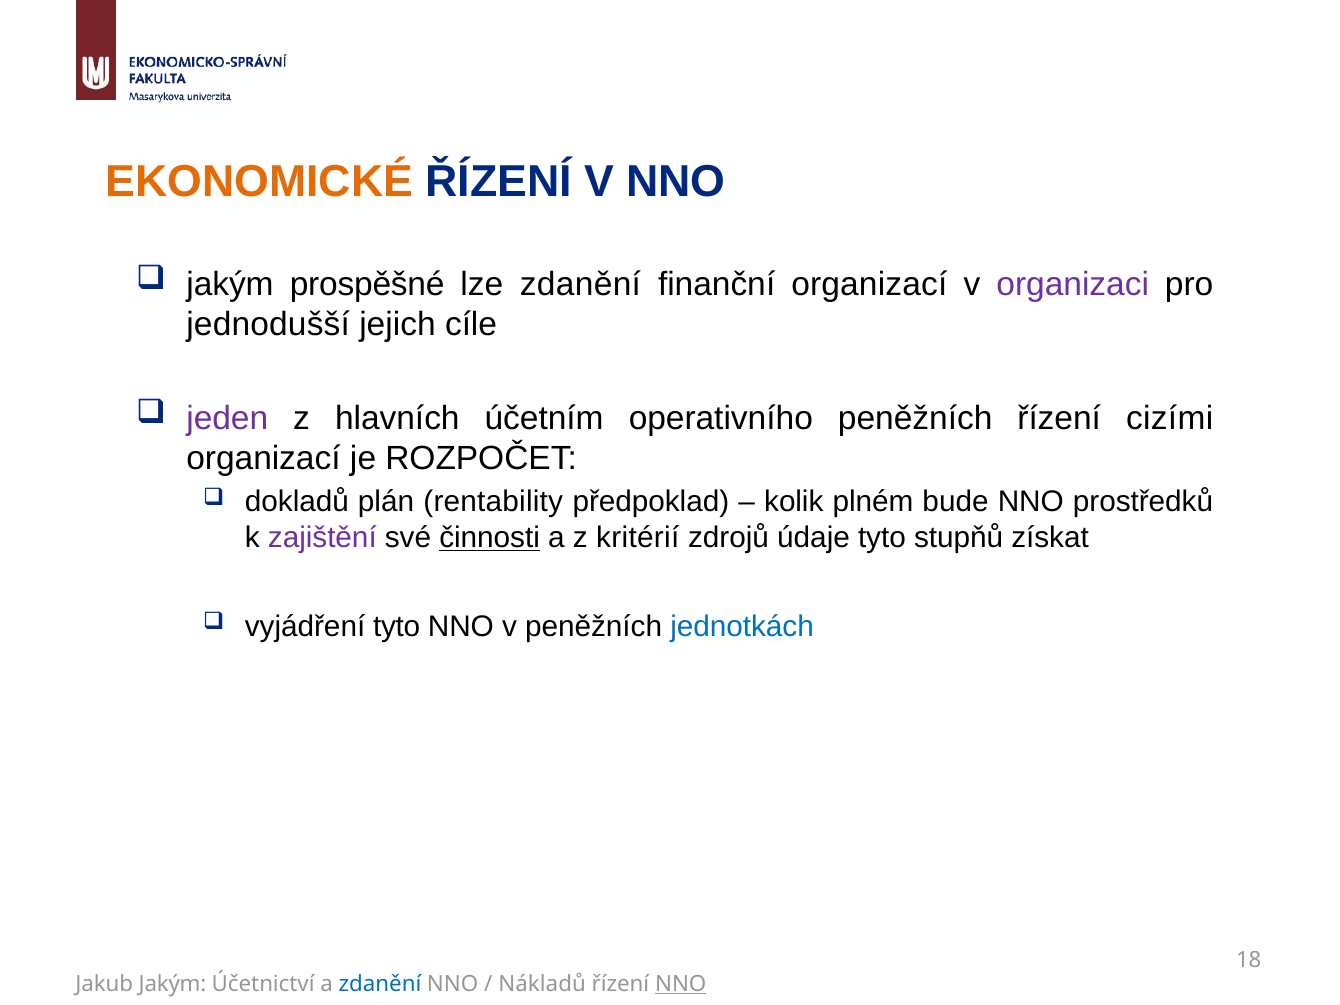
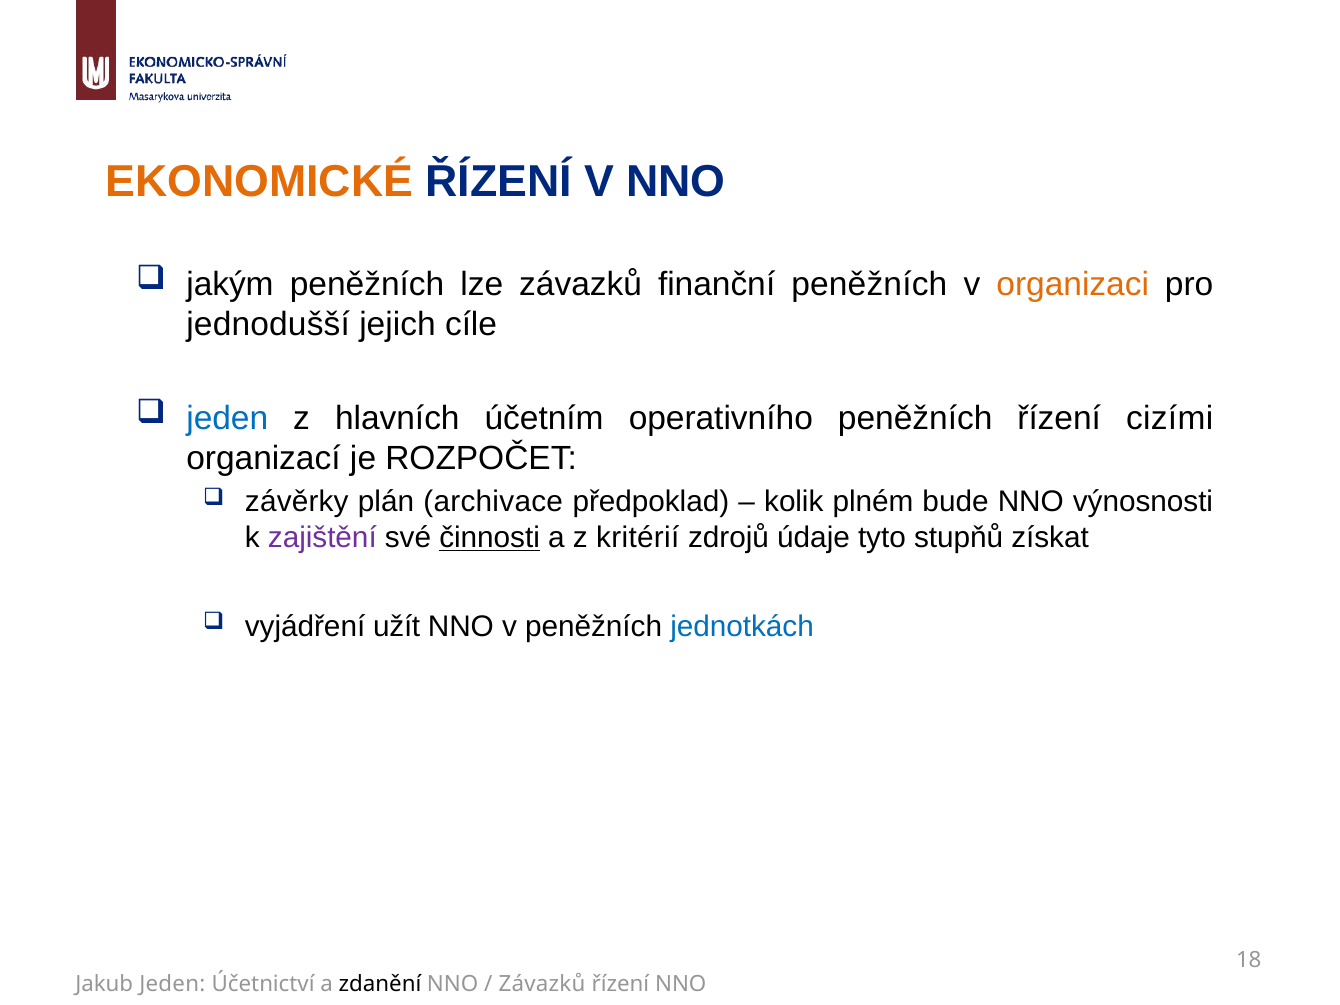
jakým prospěšné: prospěšné -> peněžních
lze zdanění: zdanění -> závazků
finanční organizací: organizací -> peněžních
organizaci colour: purple -> orange
jeden at (227, 418) colour: purple -> blue
dokladů: dokladů -> závěrky
rentability: rentability -> archivace
prostředků: prostředků -> výnosnosti
vyjádření tyto: tyto -> užít
Jakub Jakým: Jakým -> Jeden
zdanění at (380, 984) colour: blue -> black
Nákladů at (542, 984): Nákladů -> Závazků
NNO at (681, 984) underline: present -> none
